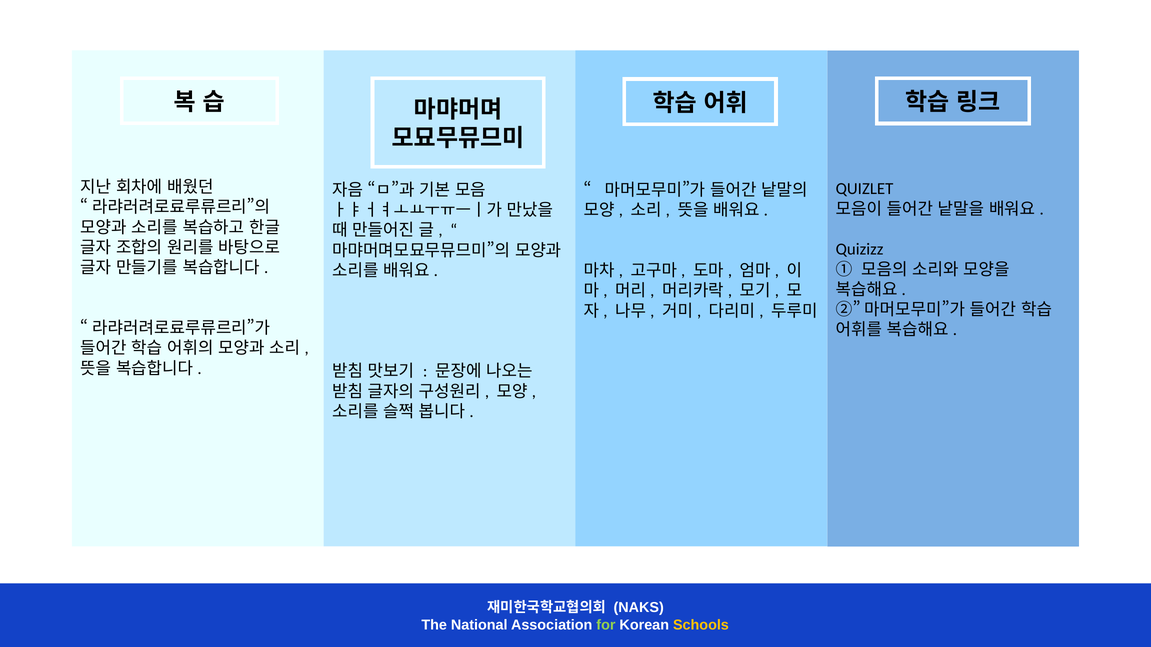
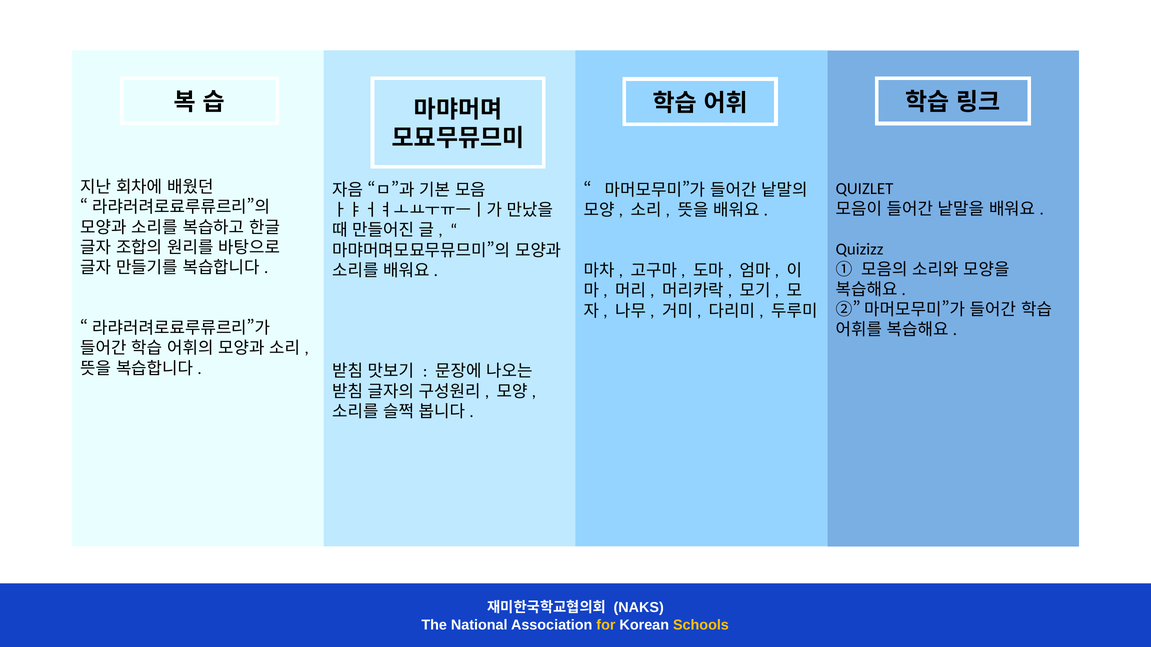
for colour: light green -> yellow
